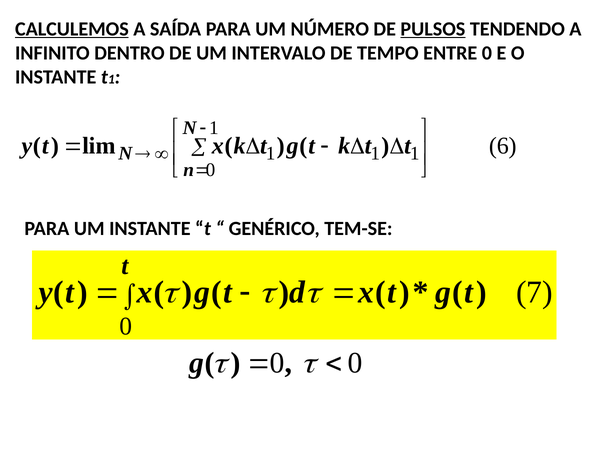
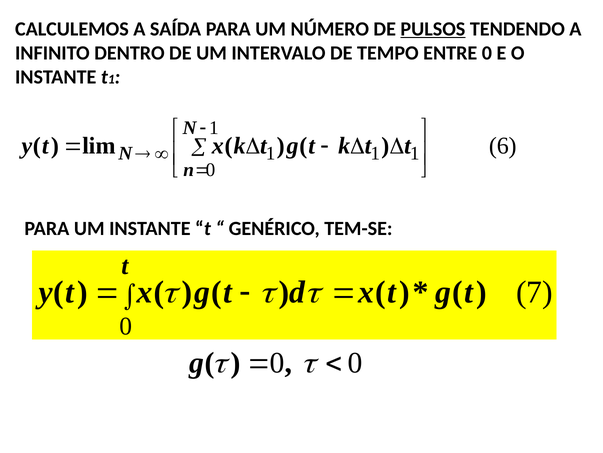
CALCULEMOS underline: present -> none
